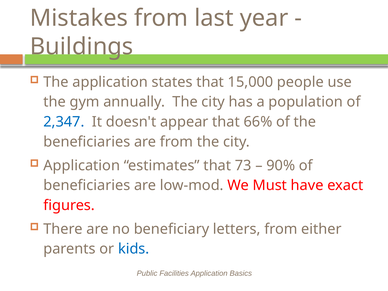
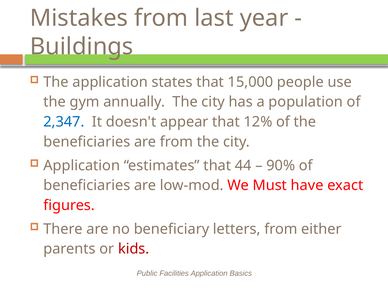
66%: 66% -> 12%
73: 73 -> 44
kids colour: blue -> red
